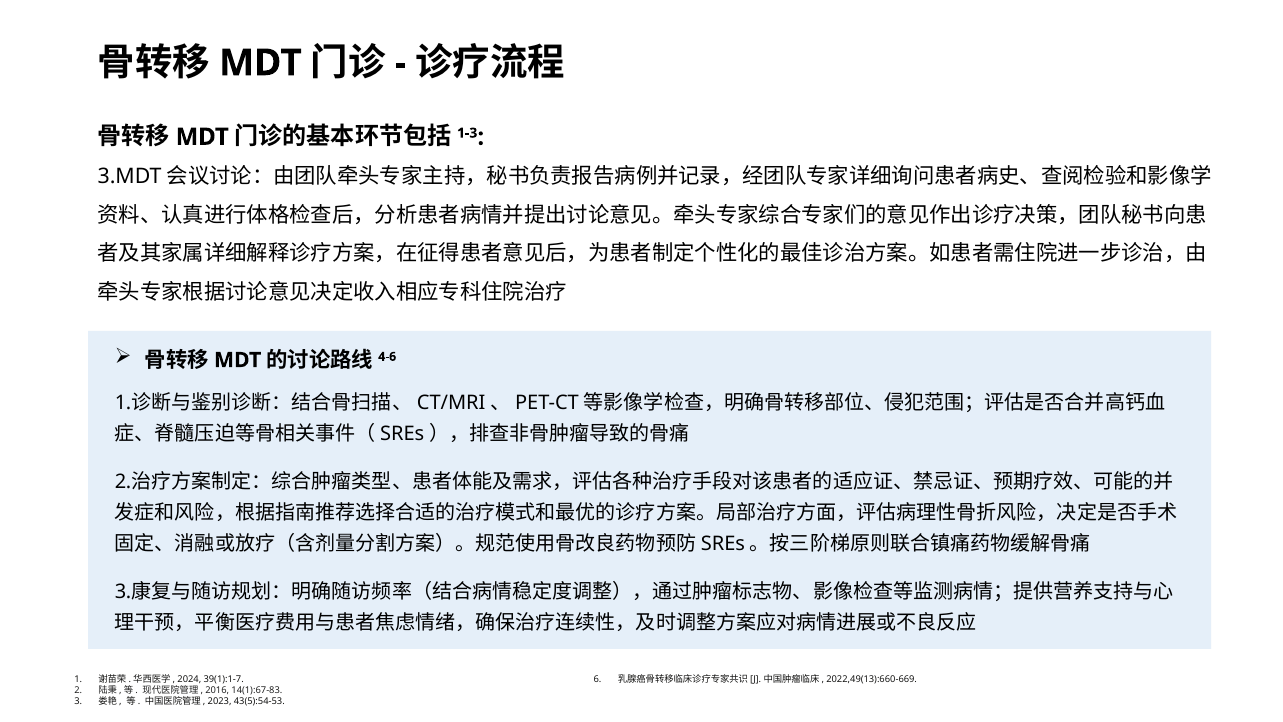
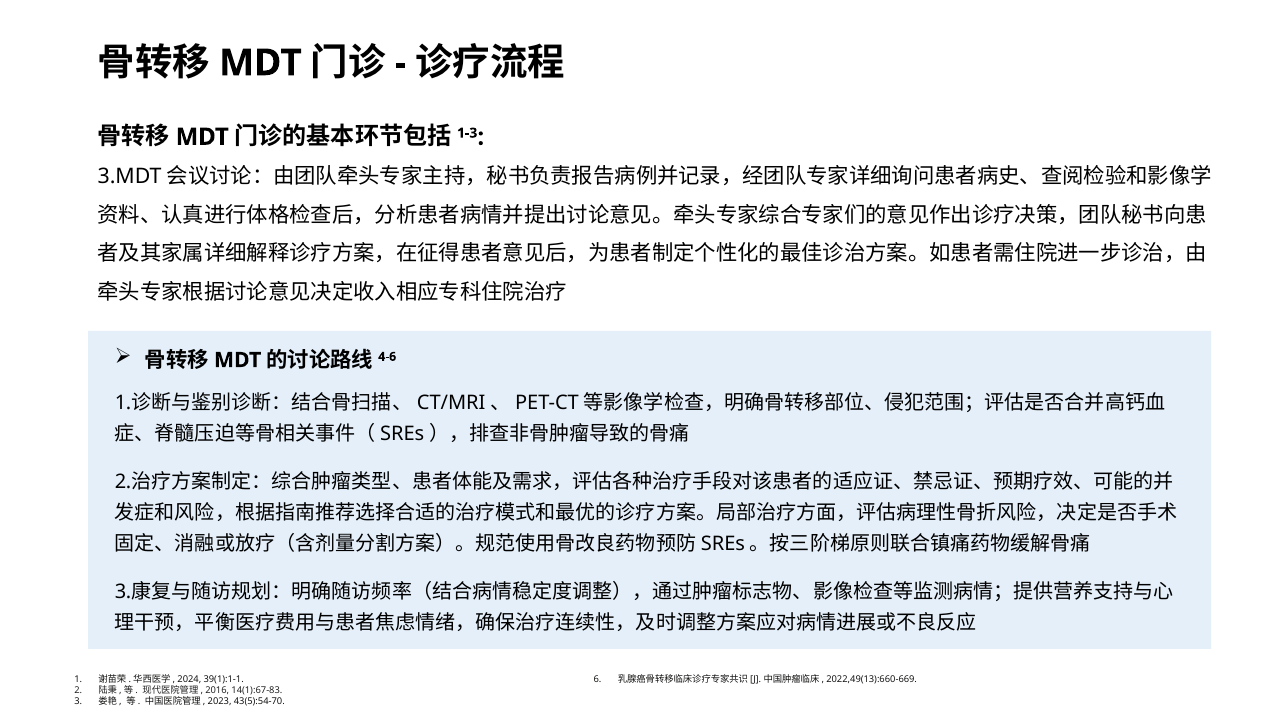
39(1):1-7: 39(1):1-7 -> 39(1):1-1
43(5):54-53: 43(5):54-53 -> 43(5):54-70
